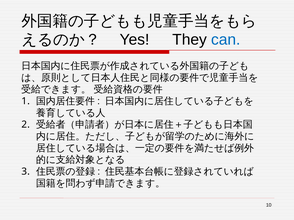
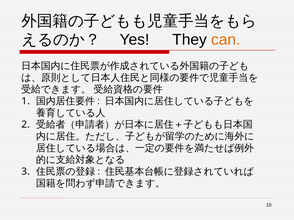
can colour: blue -> orange
